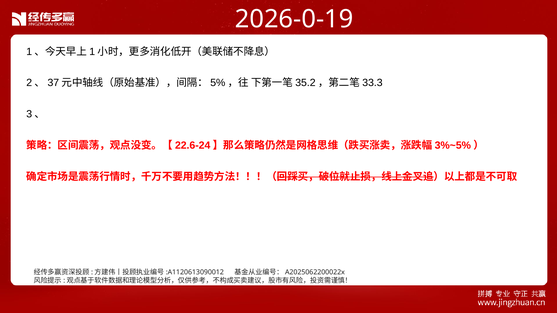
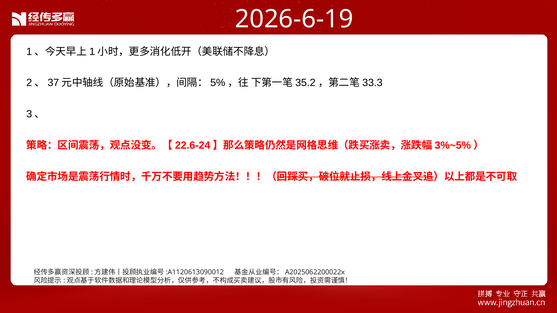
2026-0-19: 2026-0-19 -> 2026-6-19
